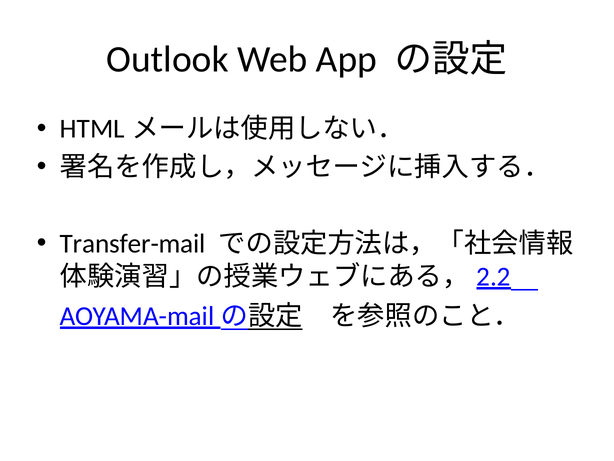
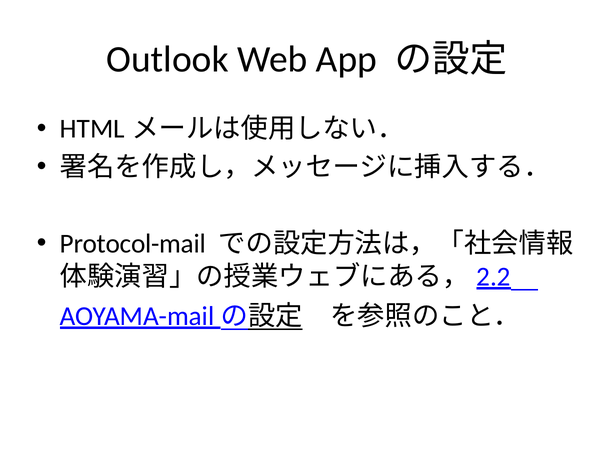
Transfer-mail: Transfer-mail -> Protocol-mail
